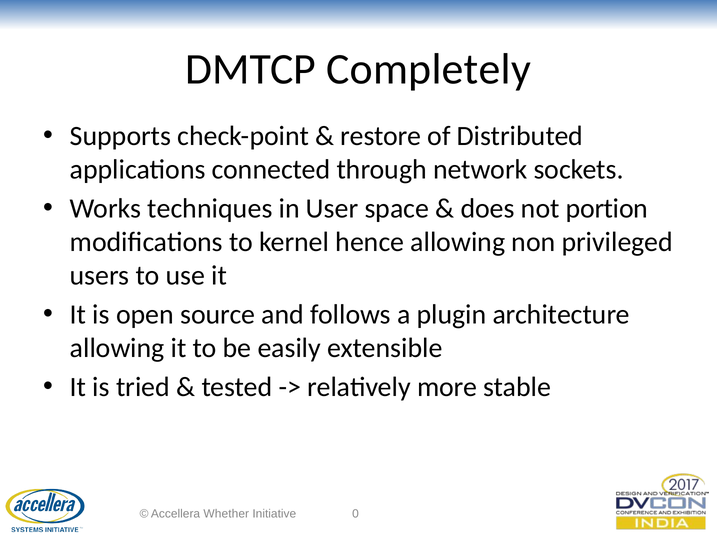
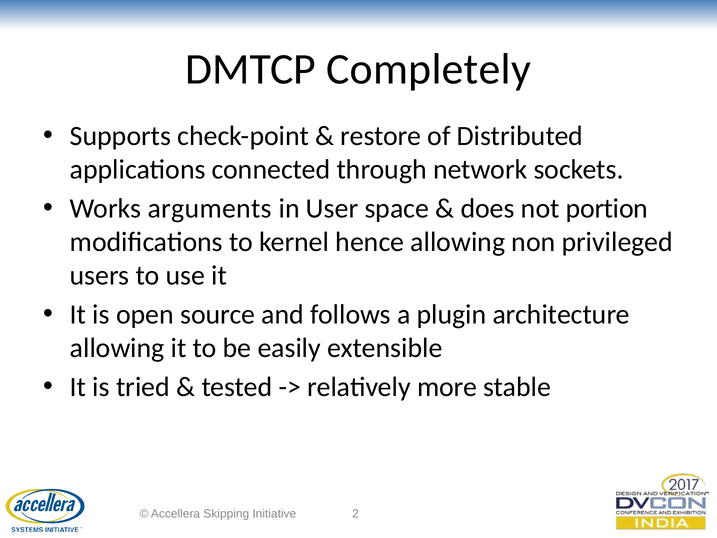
techniques: techniques -> arguments
Whether: Whether -> Skipping
0: 0 -> 2
